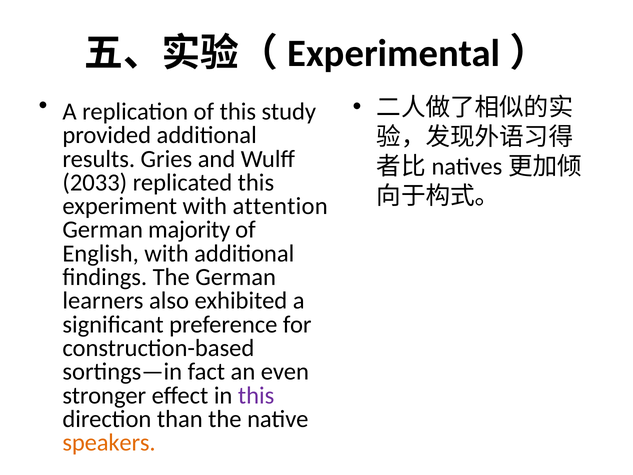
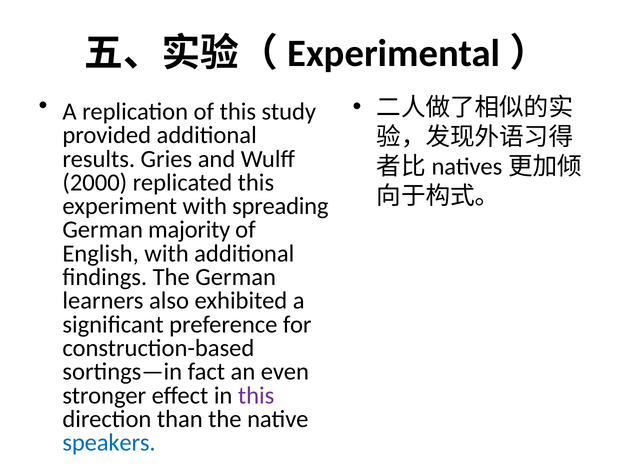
2033: 2033 -> 2000
attention: attention -> spreading
speakers colour: orange -> blue
